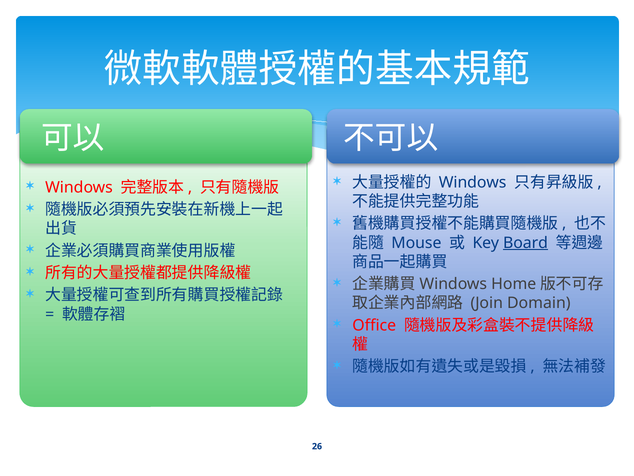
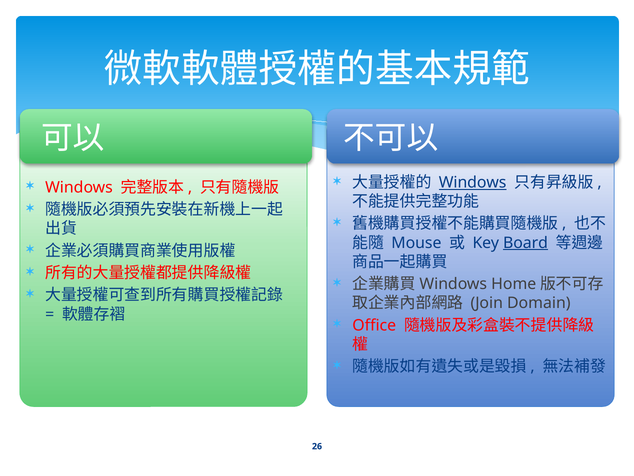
Windows at (473, 182) underline: none -> present
